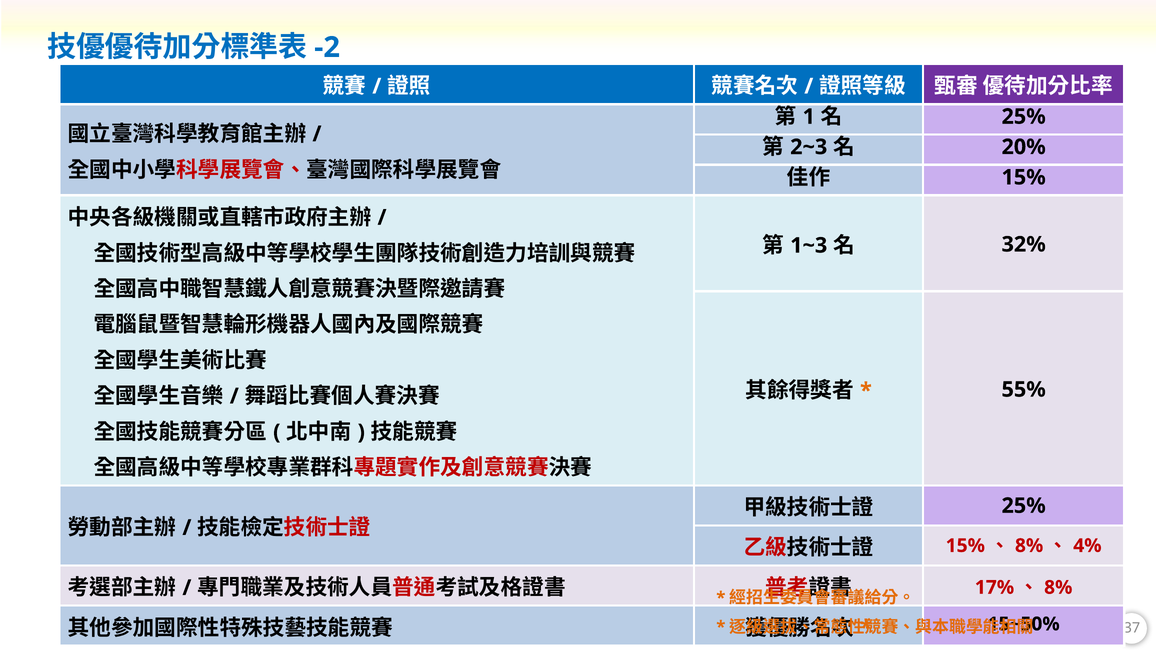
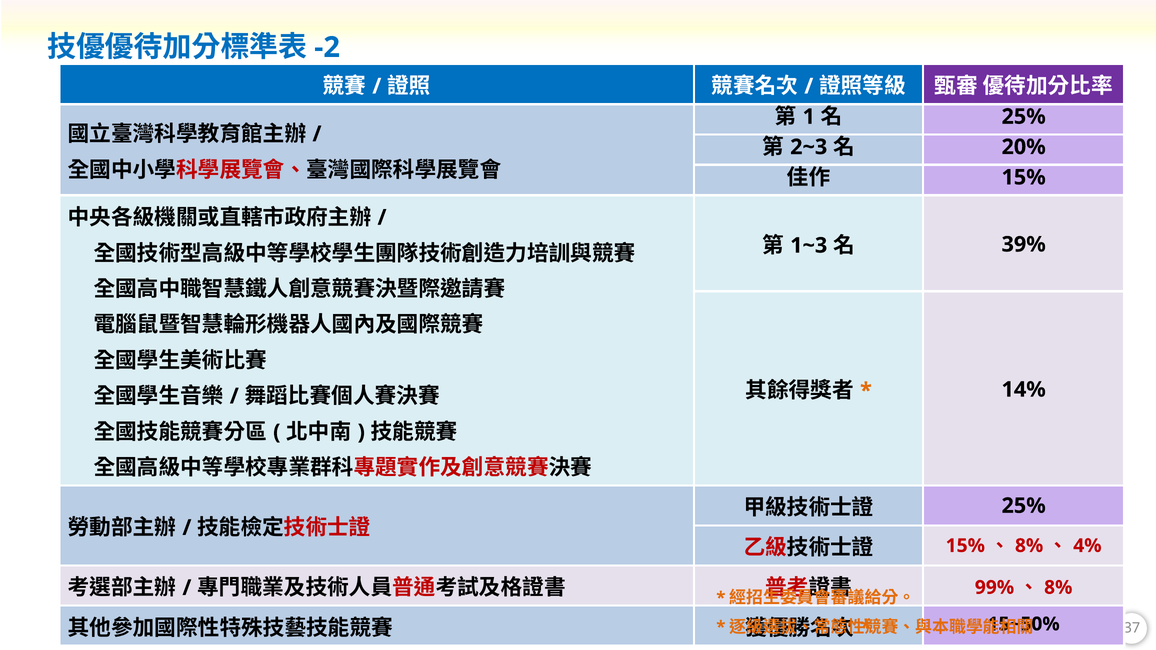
32%: 32% -> 39%
55%: 55% -> 14%
17%: 17% -> 99%
